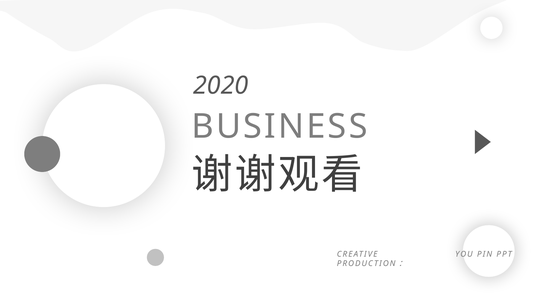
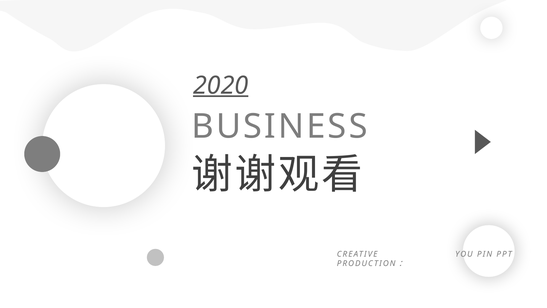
2020 underline: none -> present
